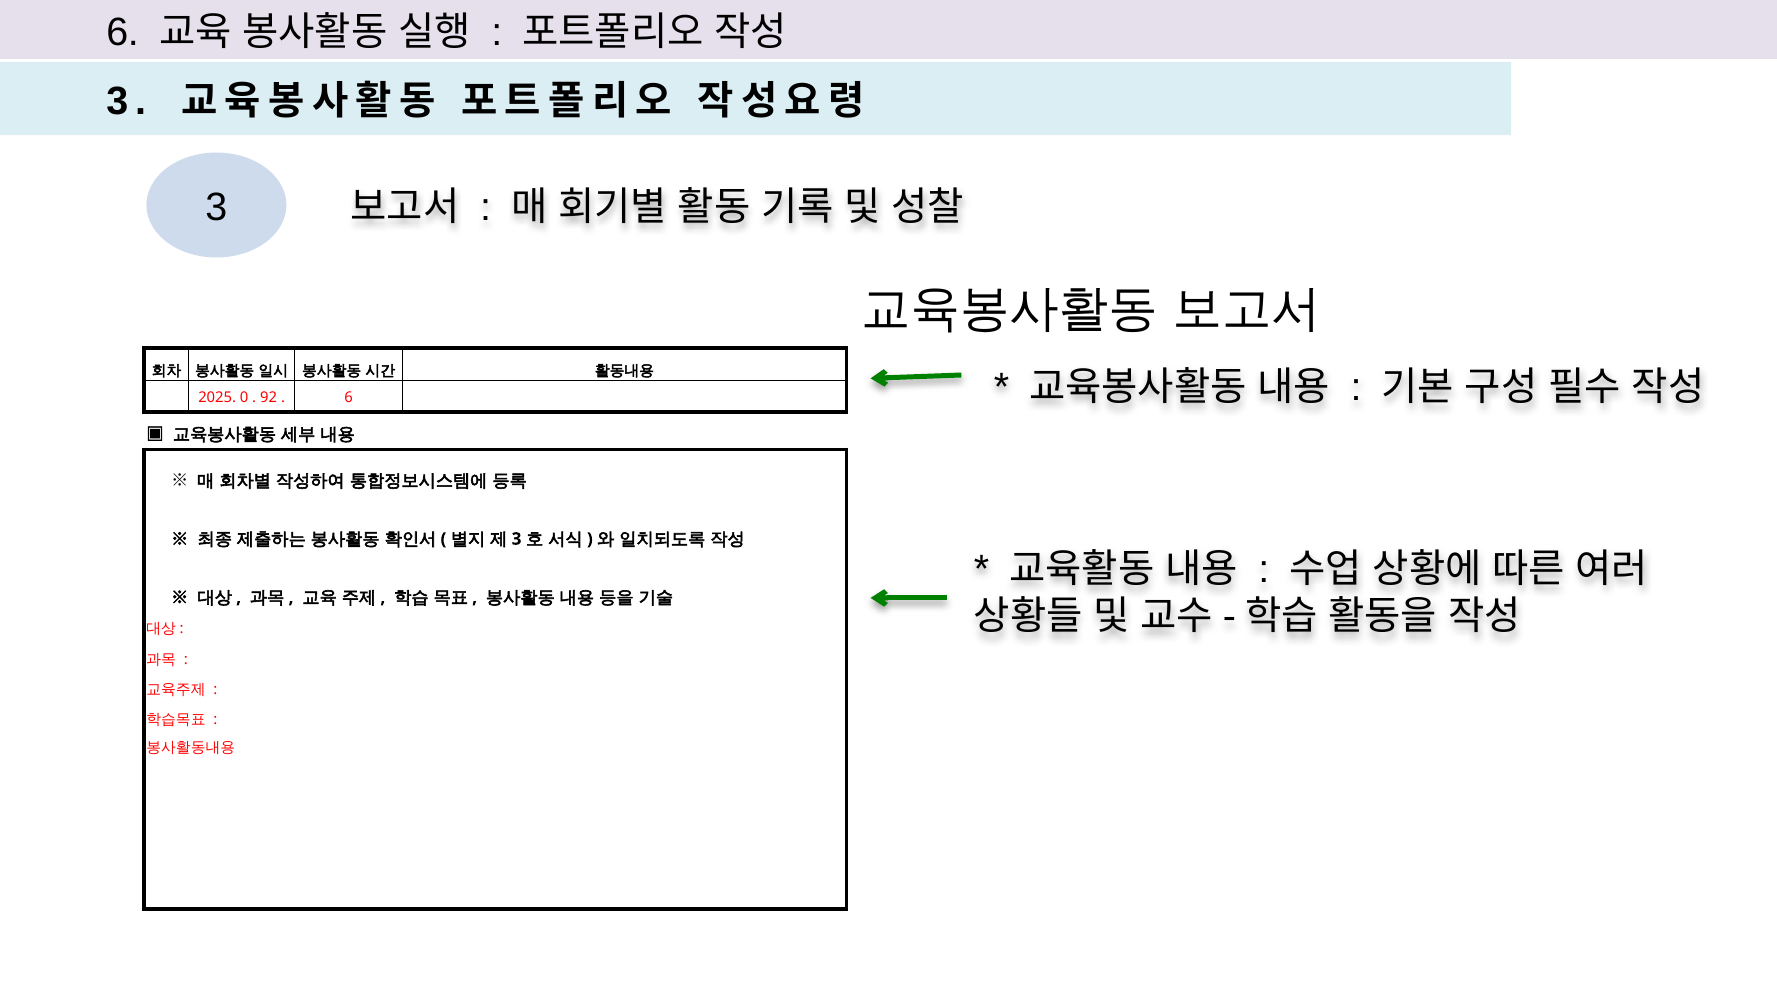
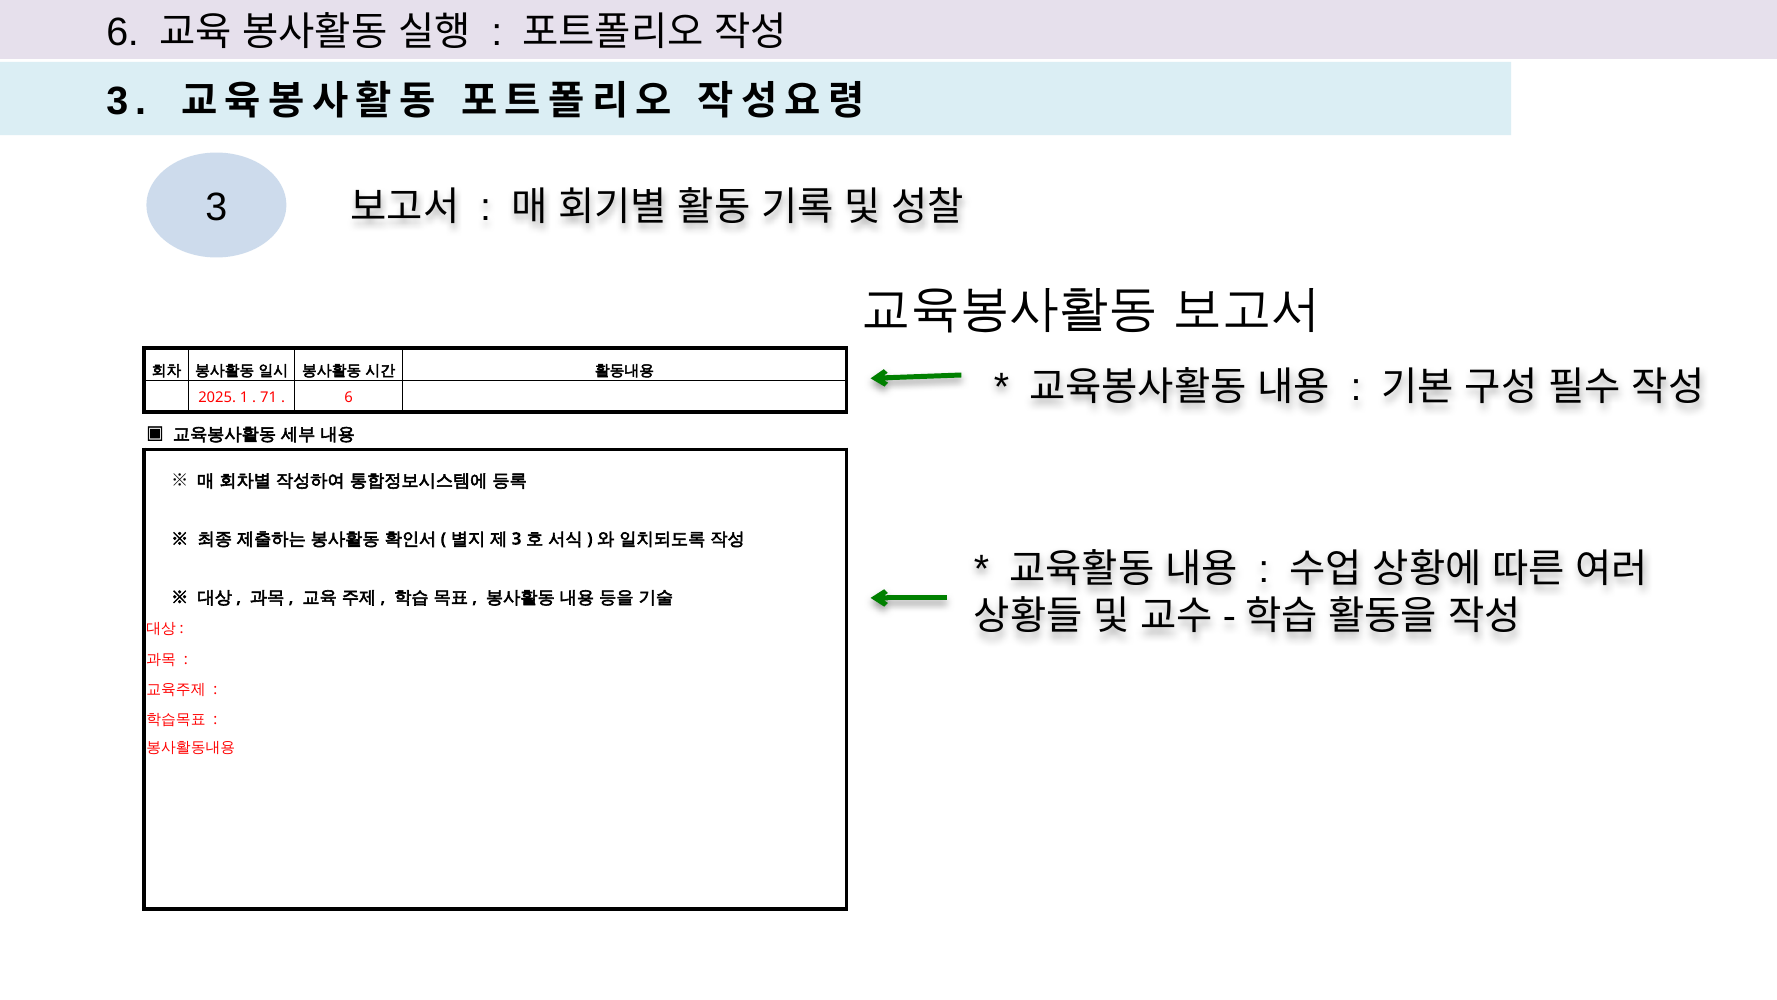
0: 0 -> 1
92: 92 -> 71
